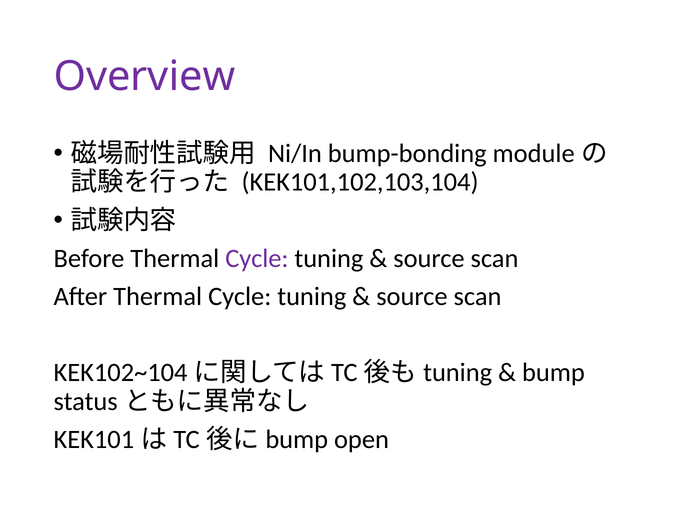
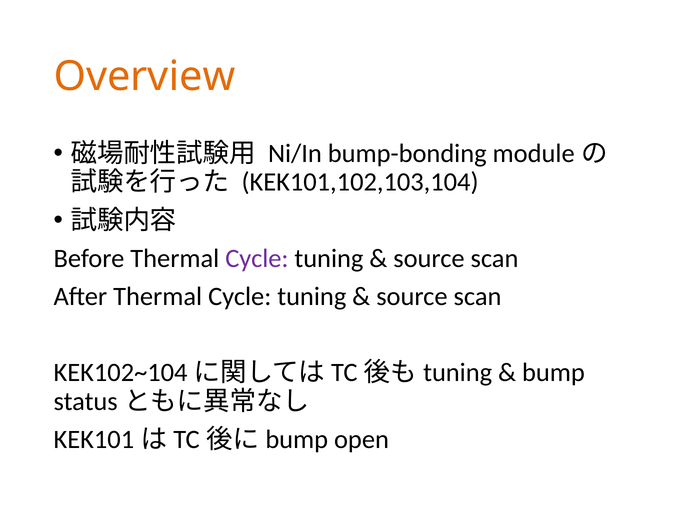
Overview colour: purple -> orange
